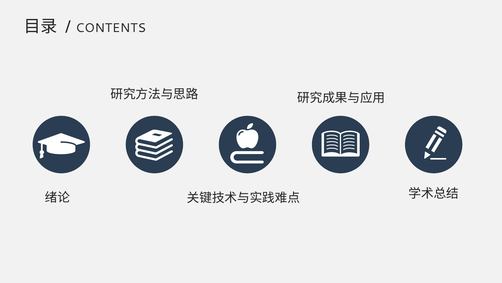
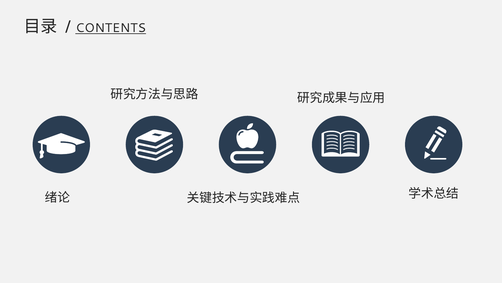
CONTENTS underline: none -> present
